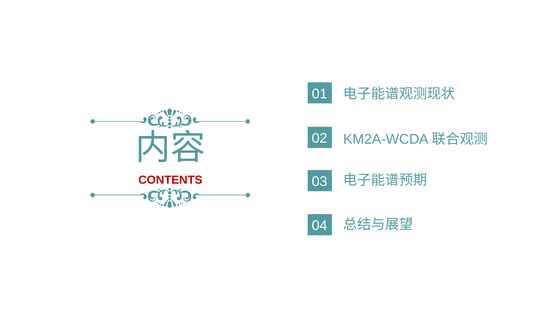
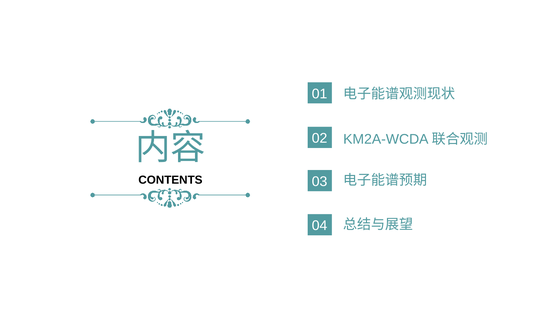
CONTENTS colour: red -> black
